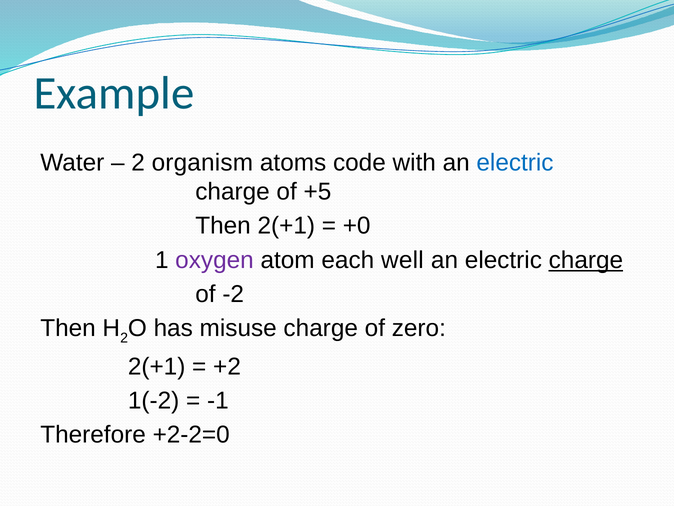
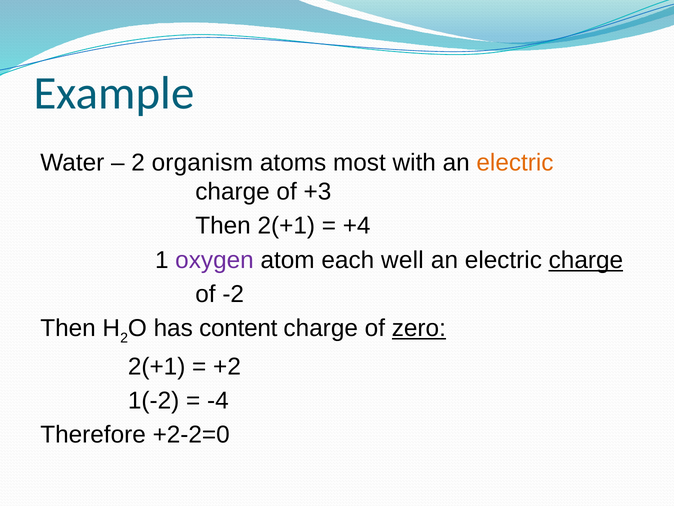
code: code -> most
electric at (515, 162) colour: blue -> orange
+5: +5 -> +3
+0: +0 -> +4
misuse: misuse -> content
zero underline: none -> present
-1: -1 -> -4
